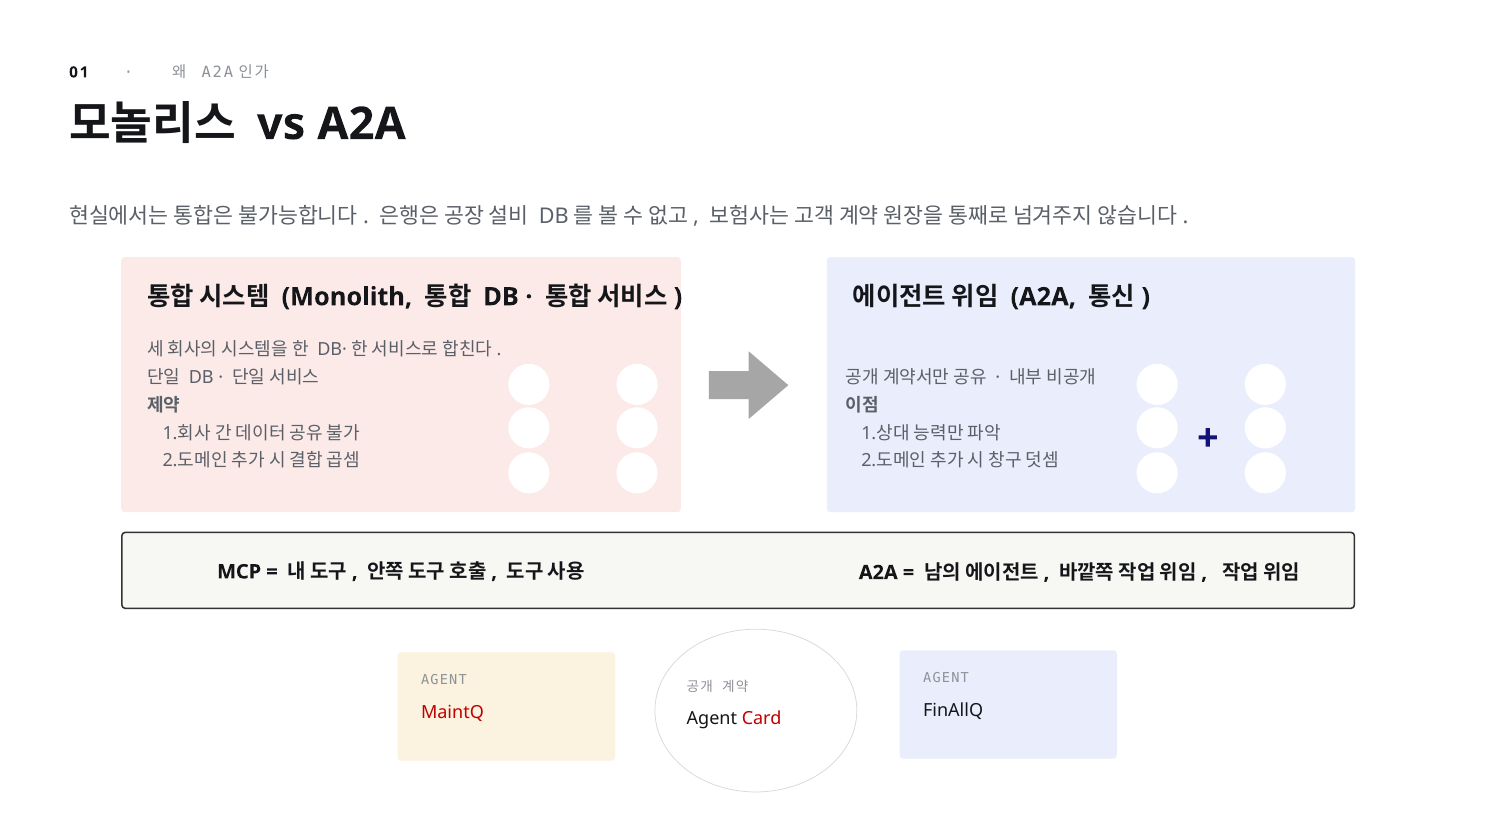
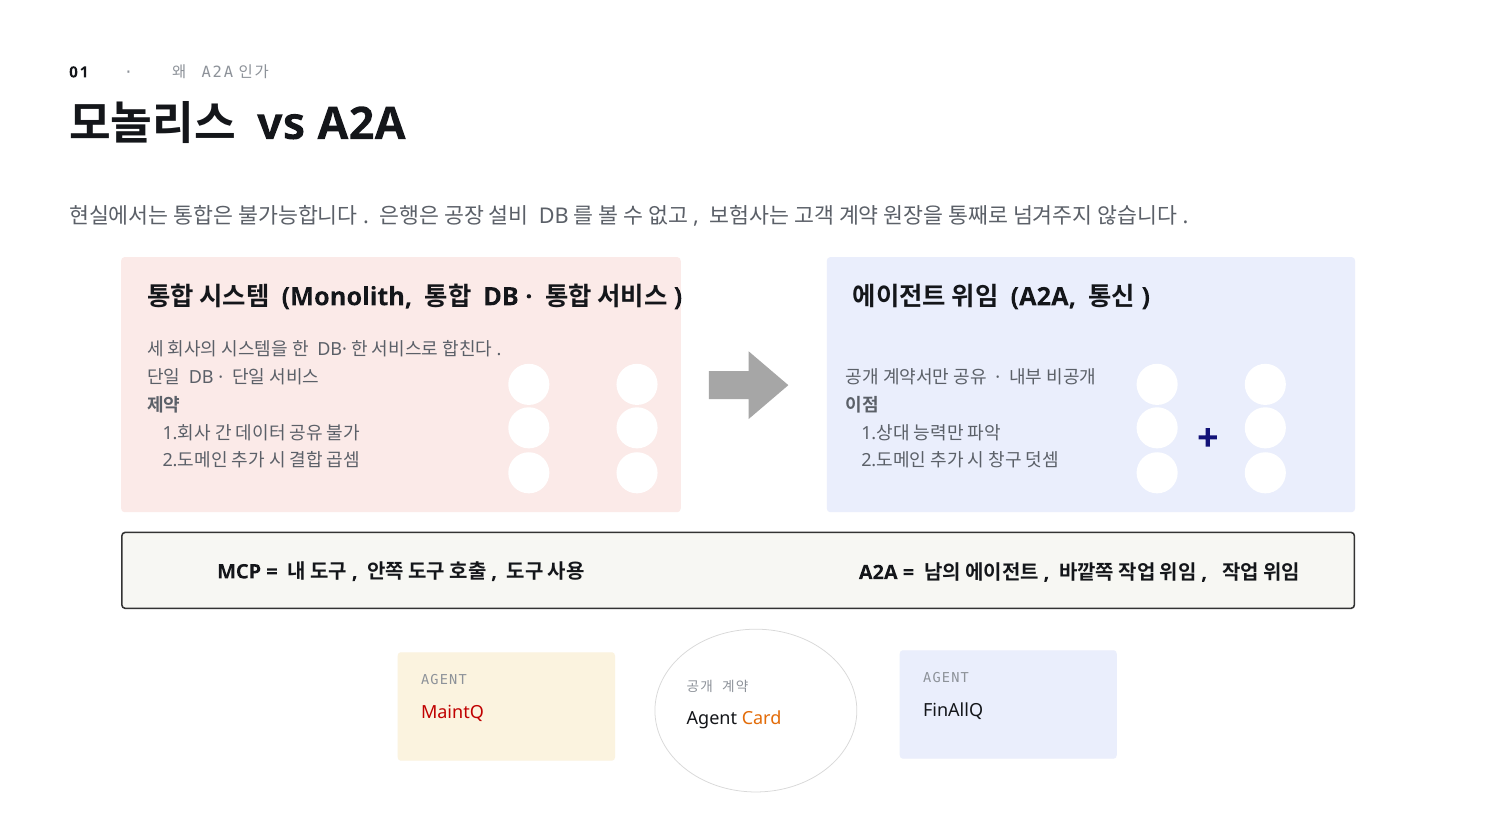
Card colour: red -> orange
